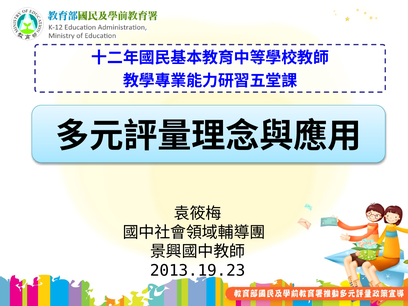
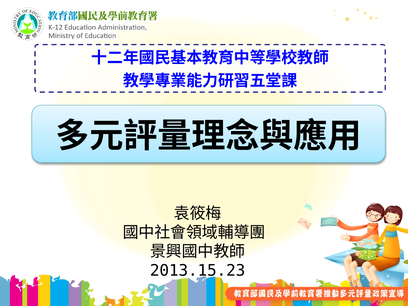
2013.19.23: 2013.19.23 -> 2013.15.23
